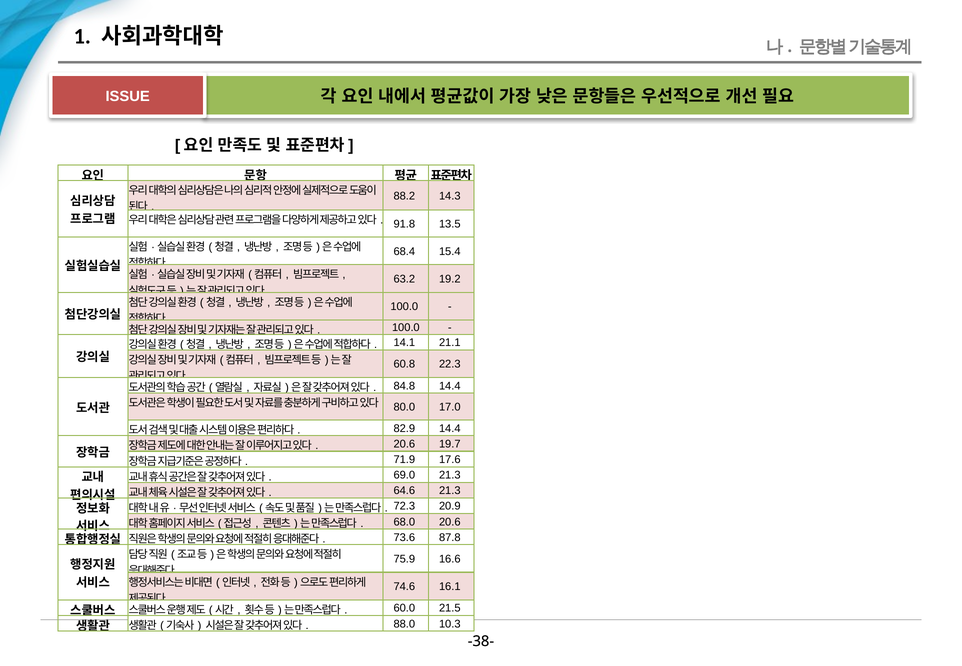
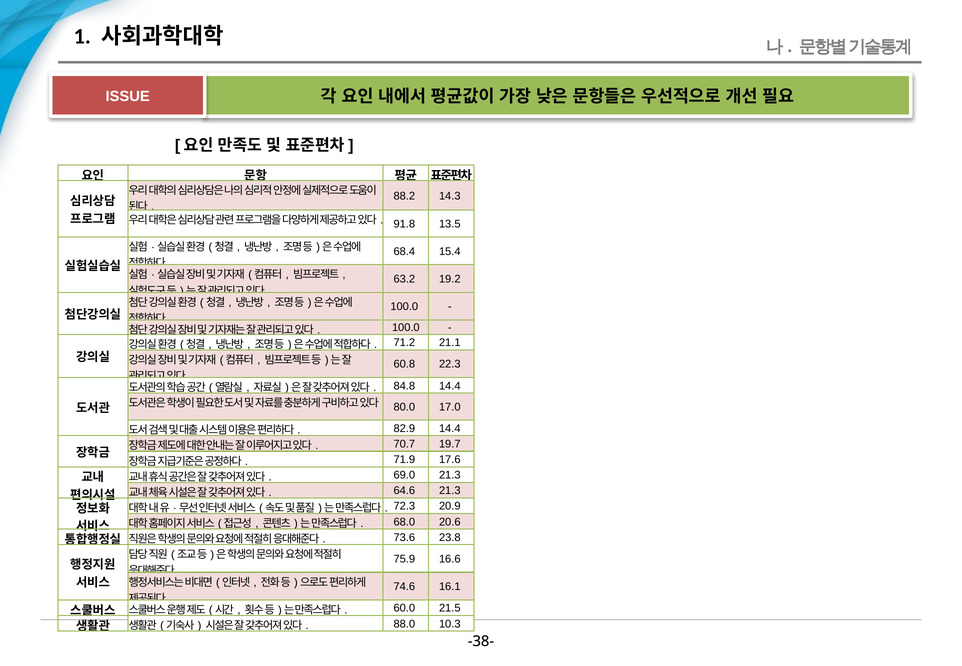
14.1: 14.1 -> 71.2
20.6 at (404, 444): 20.6 -> 70.7
87.8: 87.8 -> 23.8
